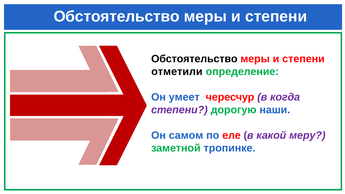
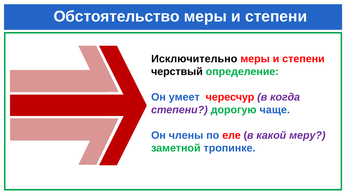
Обстоятельство at (194, 59): Обстоятельство -> Исключительно
отметили: отметили -> черствый
наши: наши -> чаще
самом: самом -> члены
